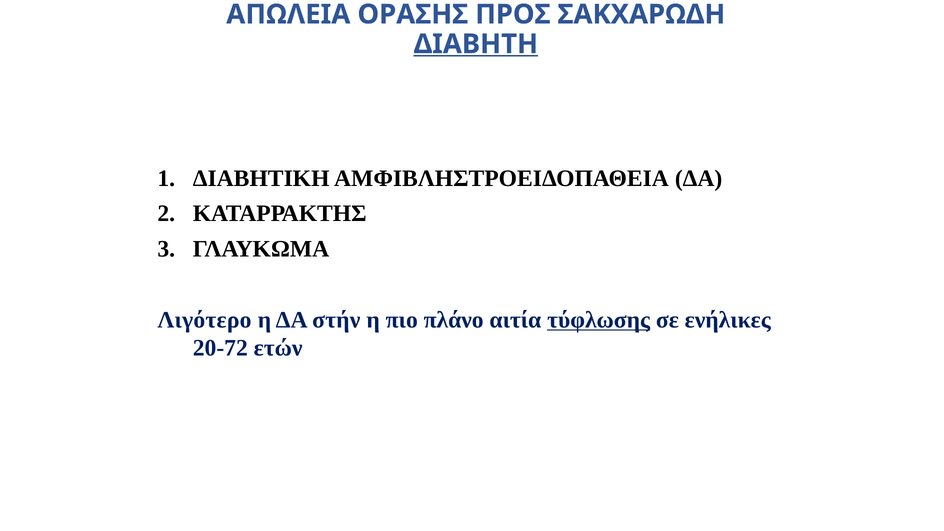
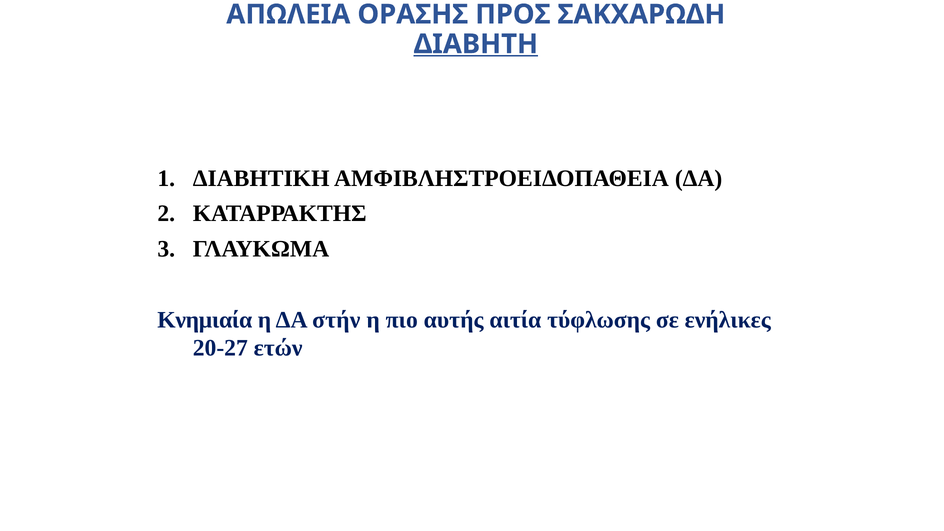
Λιγότερο: Λιγότερο -> Κνημιαία
πλάνο: πλάνο -> αυτής
τύφλωσης underline: present -> none
20-72: 20-72 -> 20-27
